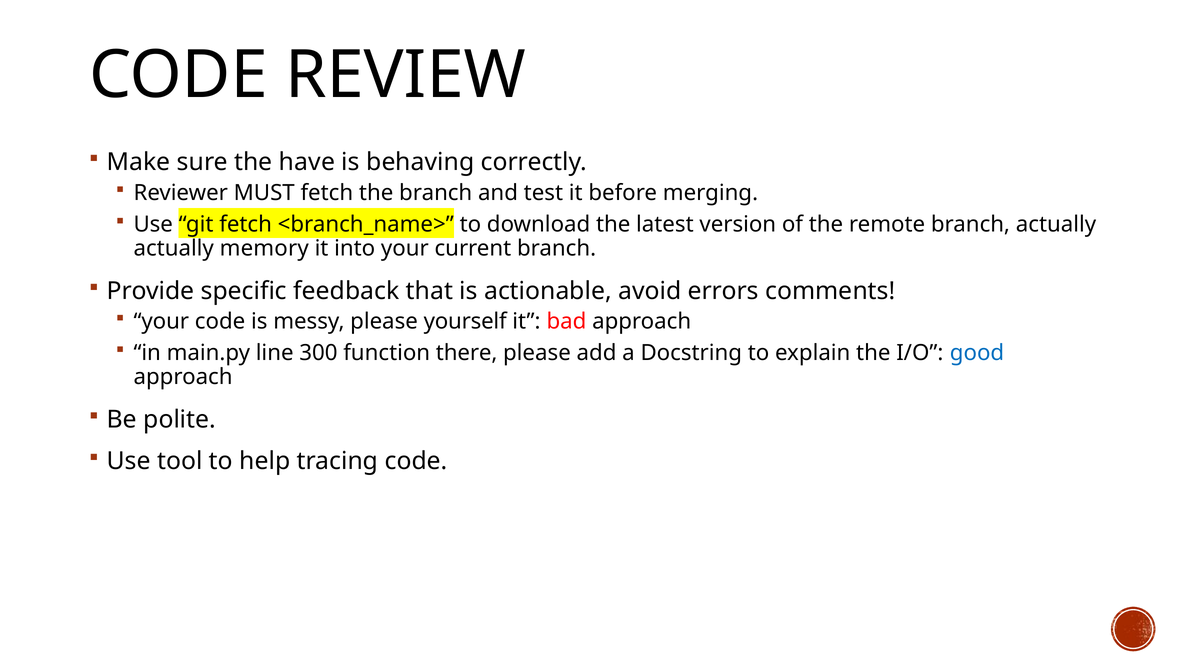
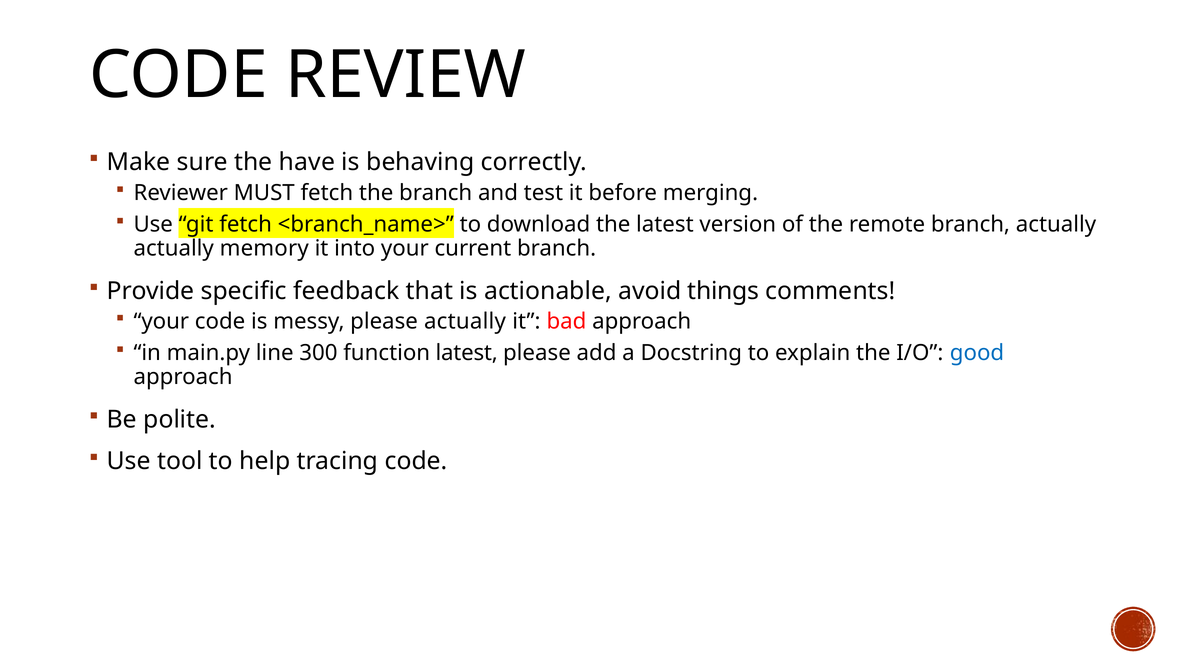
errors: errors -> things
please yourself: yourself -> actually
function there: there -> latest
